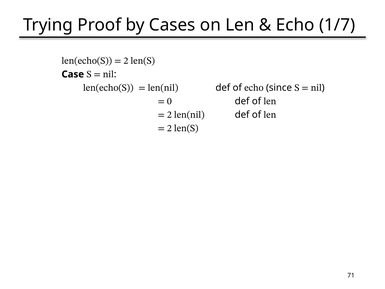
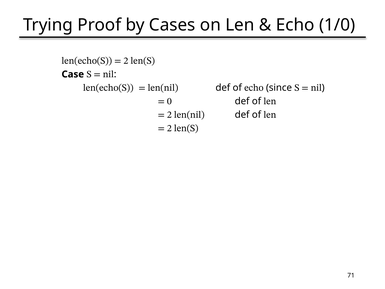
1/7: 1/7 -> 1/0
